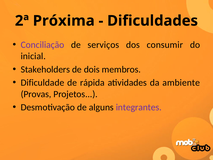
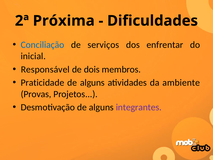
Conciliação colour: purple -> blue
consumir: consumir -> enfrentar
Stakeholders: Stakeholders -> Responsável
Dificuldade: Dificuldade -> Praticidade
rápida at (92, 83): rápida -> alguns
